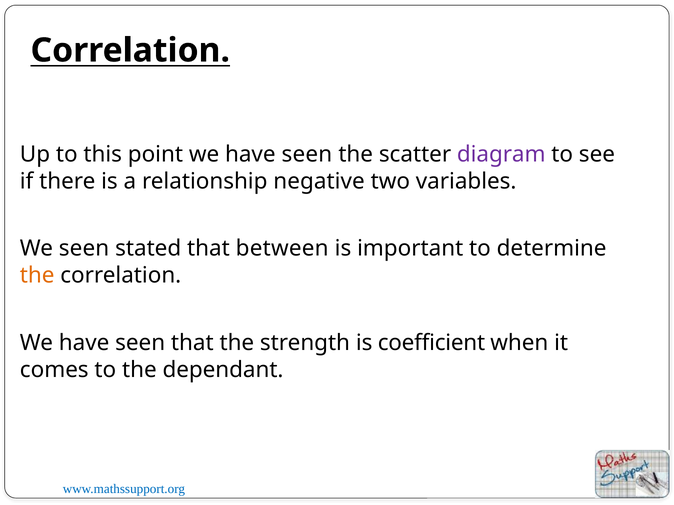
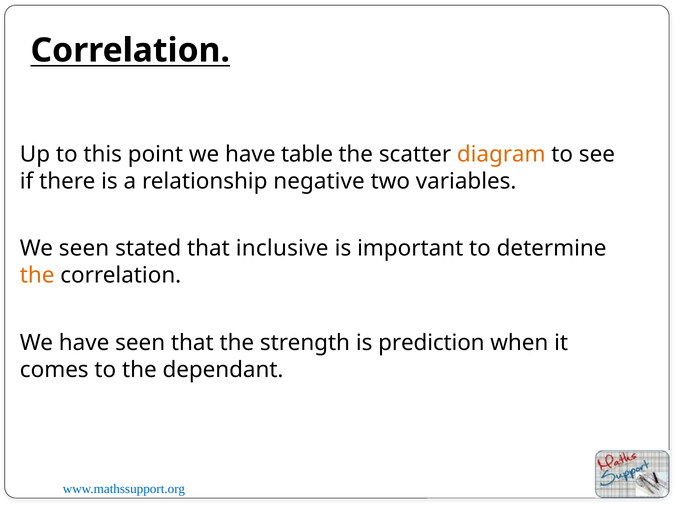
point we have seen: seen -> table
diagram colour: purple -> orange
between: between -> inclusive
coefficient: coefficient -> prediction
